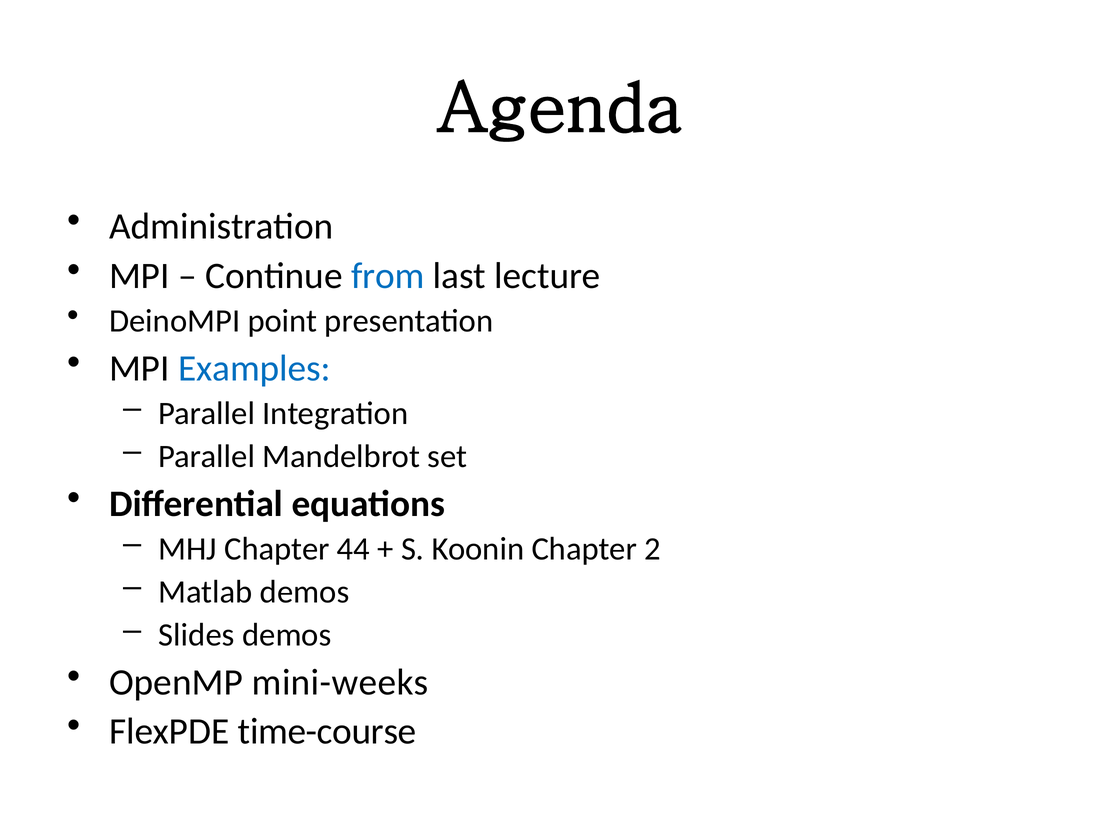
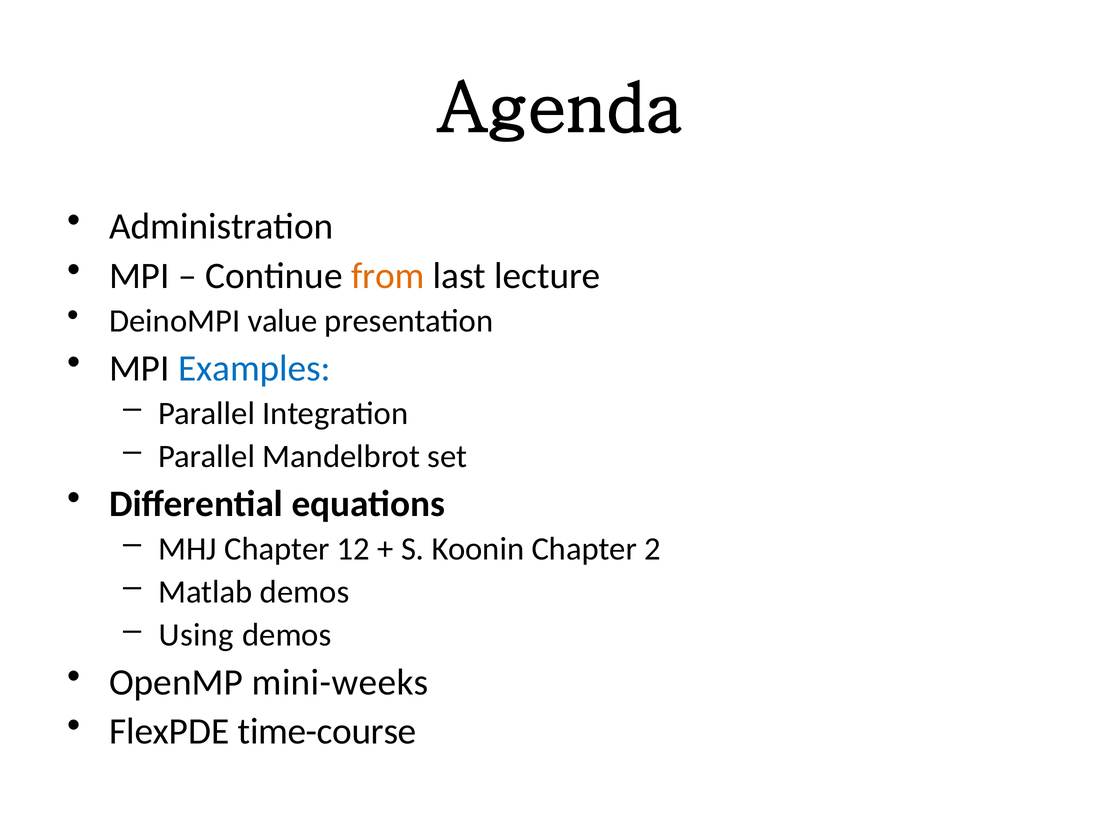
from colour: blue -> orange
point: point -> value
44: 44 -> 12
Slides: Slides -> Using
